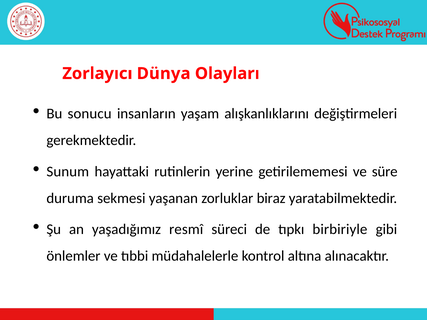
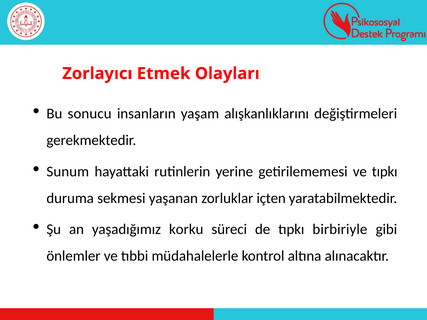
Dünya: Dünya -> Etmek
ve süre: süre -> tıpkı
biraz: biraz -> içten
resmî: resmî -> korku
